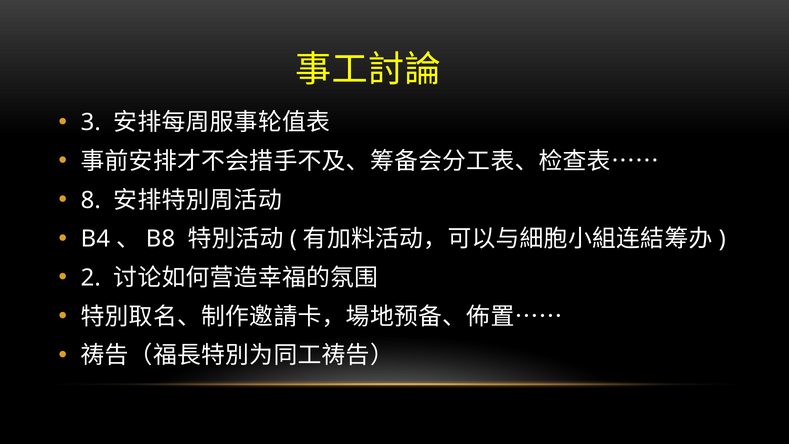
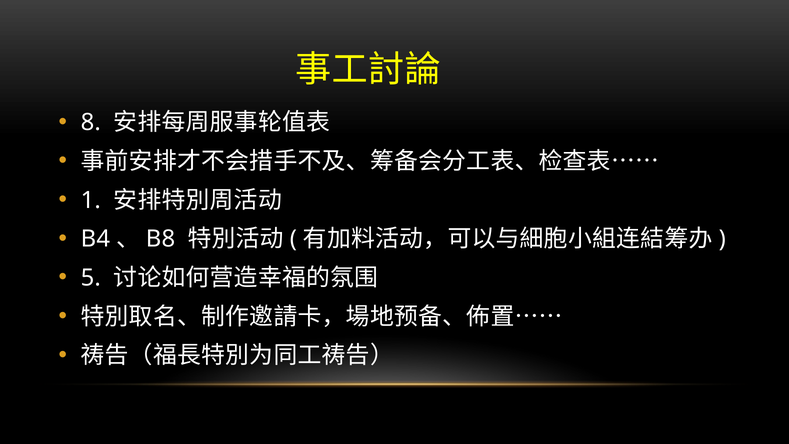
3: 3 -> 8
8: 8 -> 1
2: 2 -> 5
